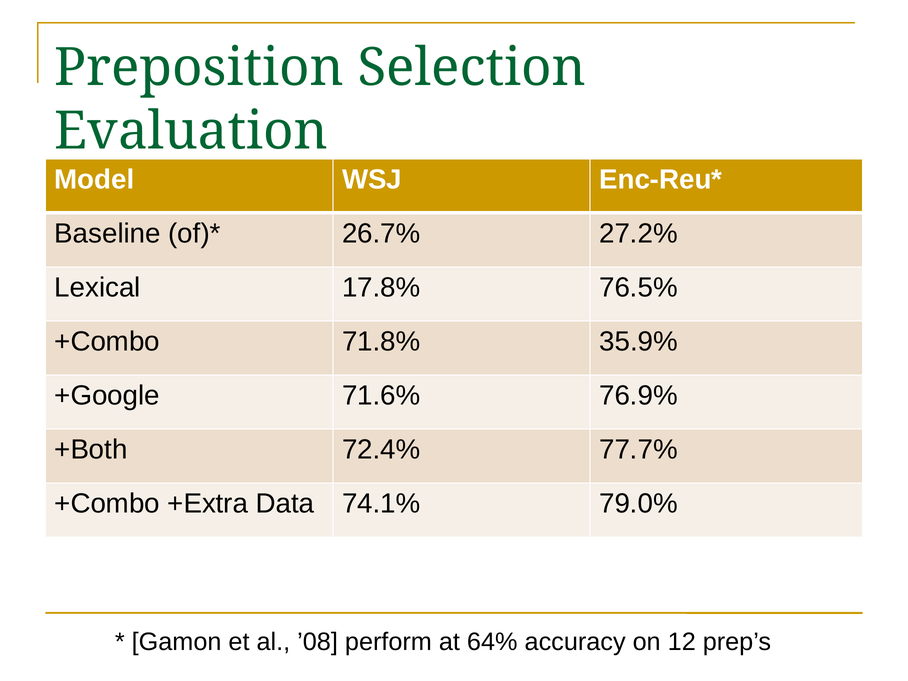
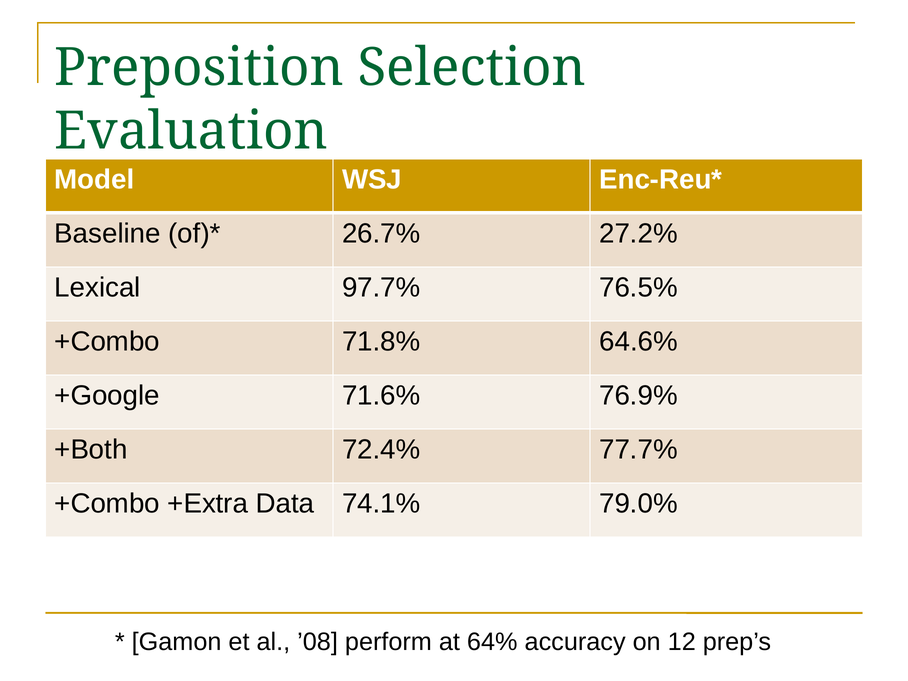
17.8%: 17.8% -> 97.7%
35.9%: 35.9% -> 64.6%
